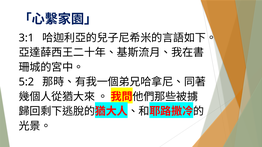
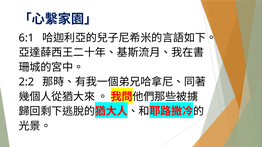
3:1: 3:1 -> 6:1
5:2: 5:2 -> 2:2
